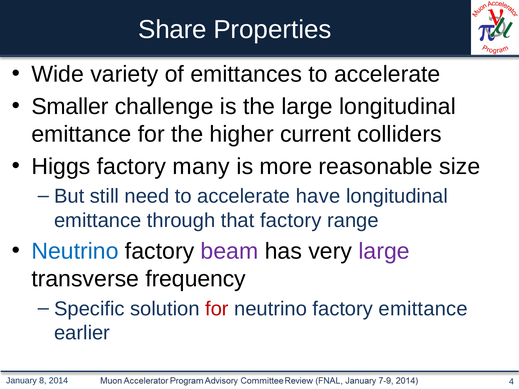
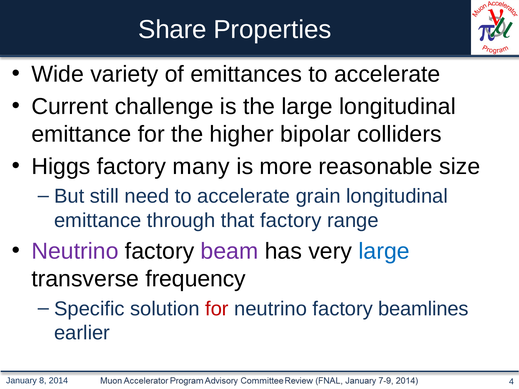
Smaller: Smaller -> Current
current: current -> bipolar
have: have -> grain
Neutrino at (75, 251) colour: blue -> purple
large at (384, 251) colour: purple -> blue
factory emittance: emittance -> beamlines
